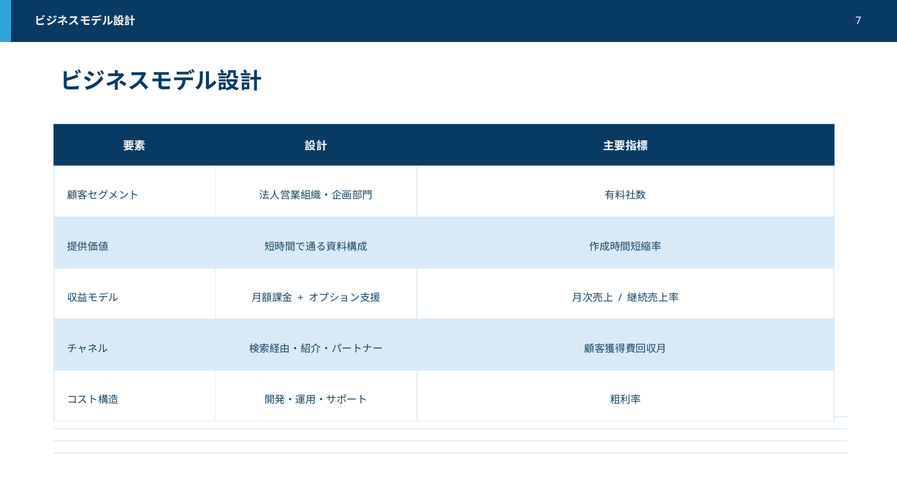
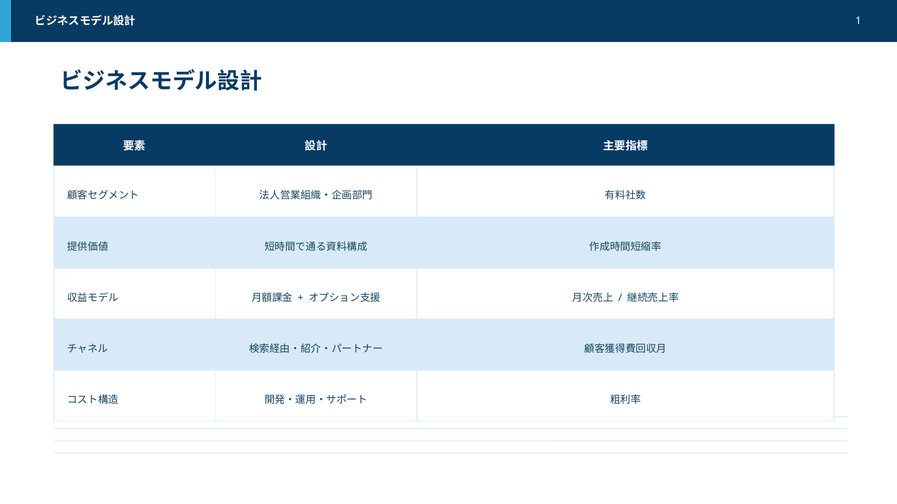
7: 7 -> 1
